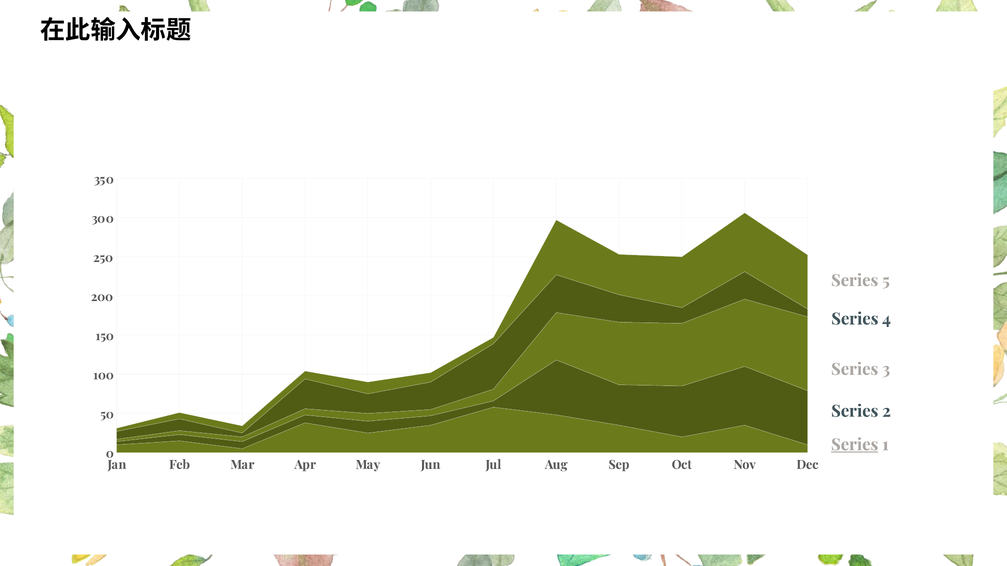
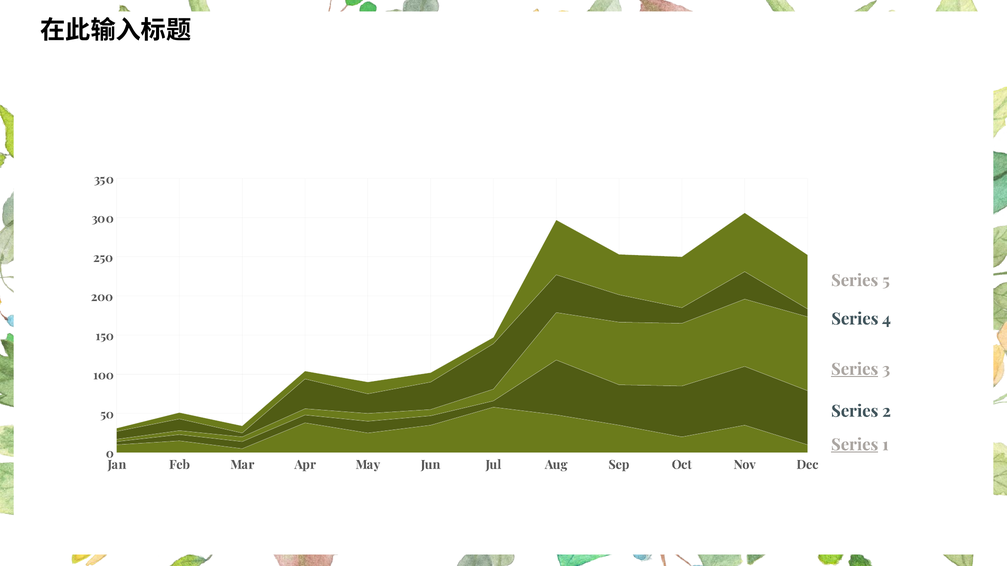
Series at (855, 370) underline: none -> present
